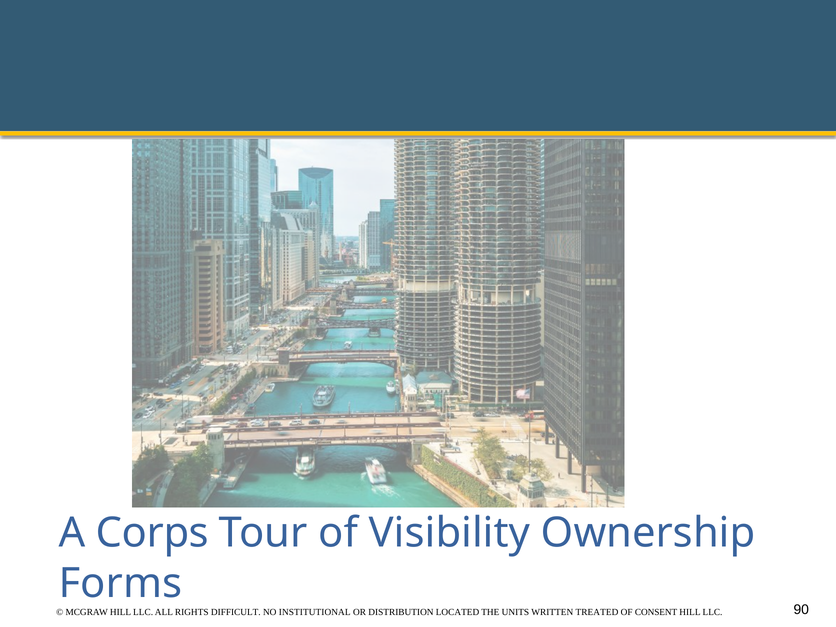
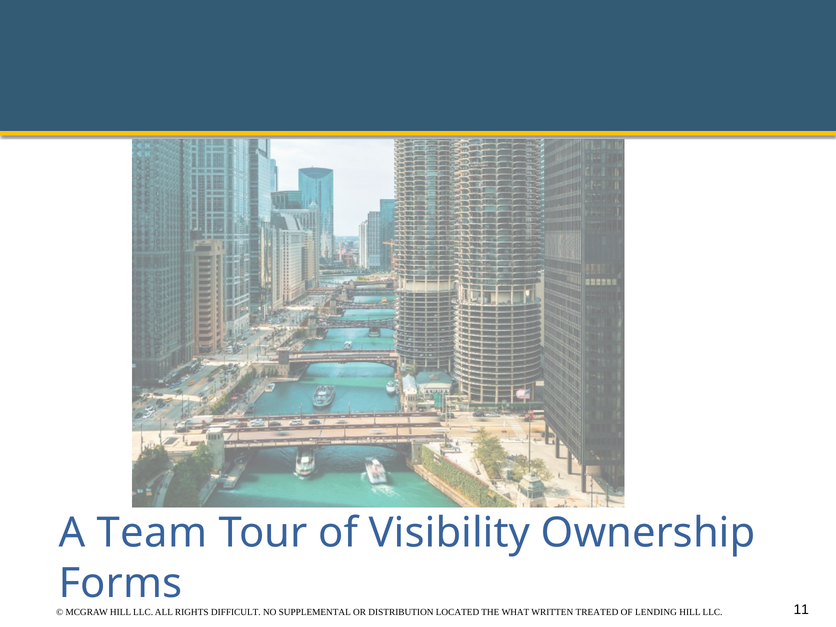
Corps: Corps -> Team
90: 90 -> 11
INSTITUTIONAL: INSTITUTIONAL -> SUPPLEMENTAL
UNITS: UNITS -> WHAT
CONSENT: CONSENT -> LENDING
